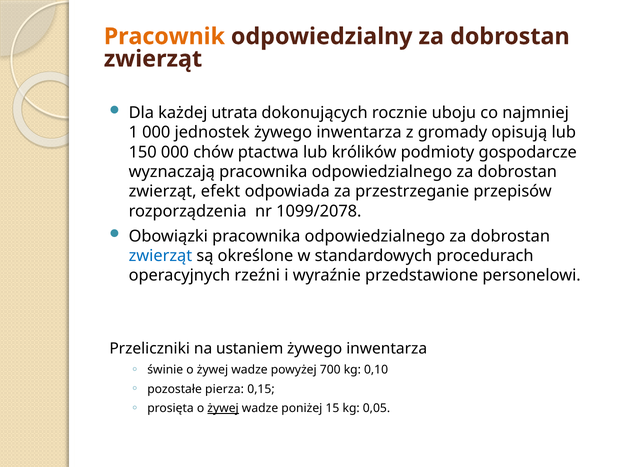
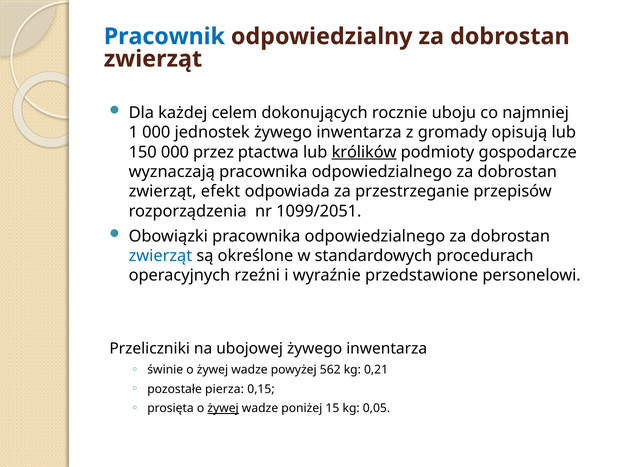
Pracownik colour: orange -> blue
utrata: utrata -> celem
chów: chów -> przez
królików underline: none -> present
1099/2078: 1099/2078 -> 1099/2051
ustaniem: ustaniem -> ubojowej
700: 700 -> 562
0,10: 0,10 -> 0,21
